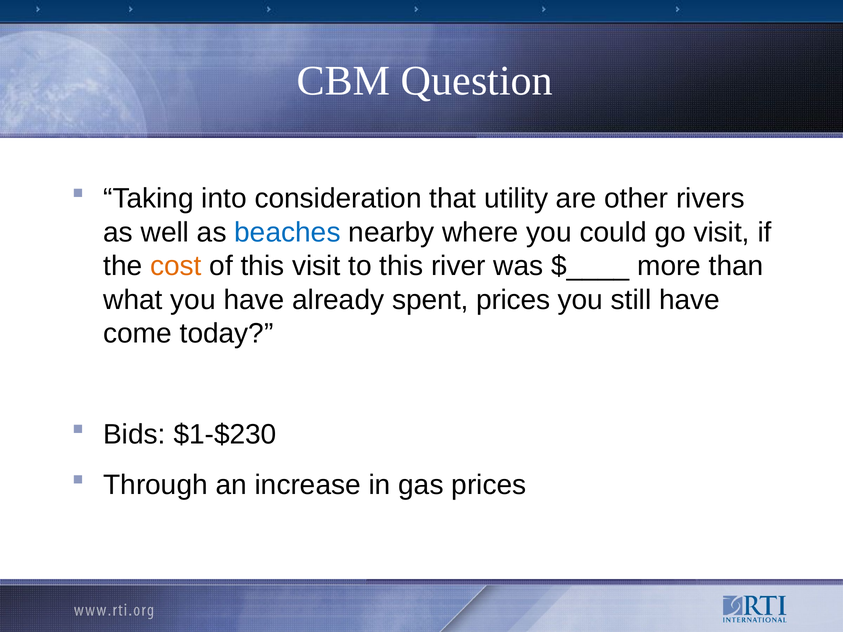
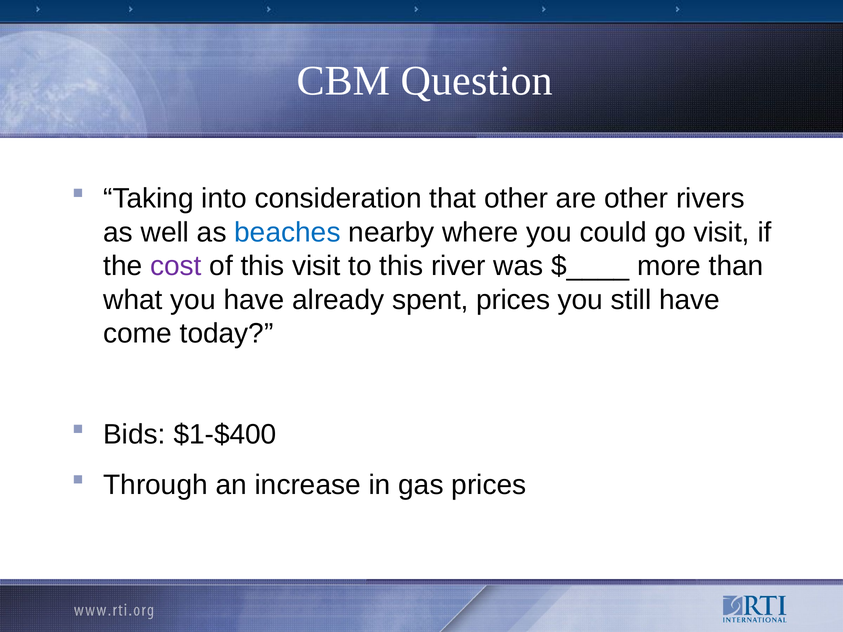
that utility: utility -> other
cost colour: orange -> purple
$1-$230: $1-$230 -> $1-$400
